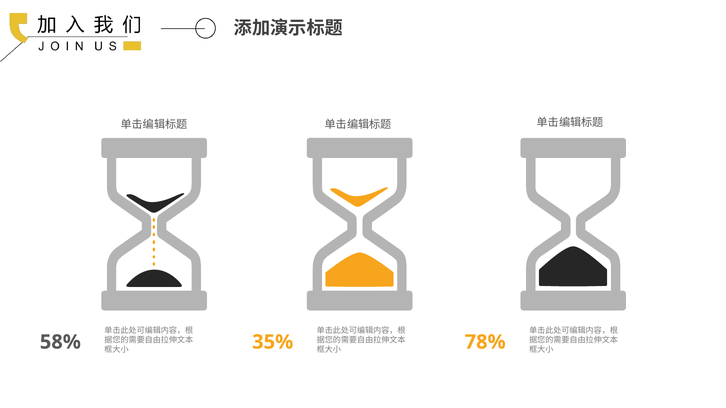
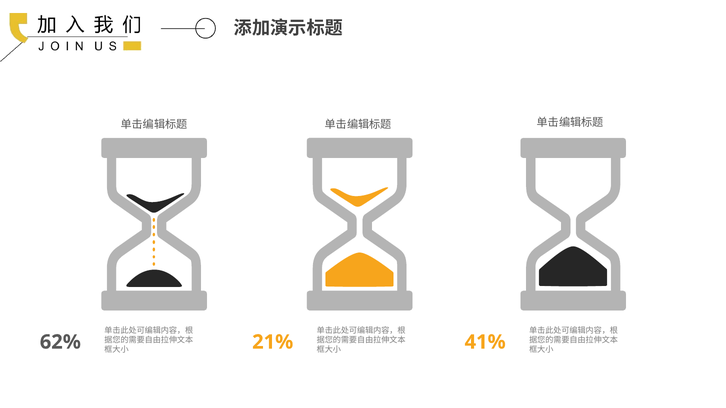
58%: 58% -> 62%
35%: 35% -> 21%
78%: 78% -> 41%
